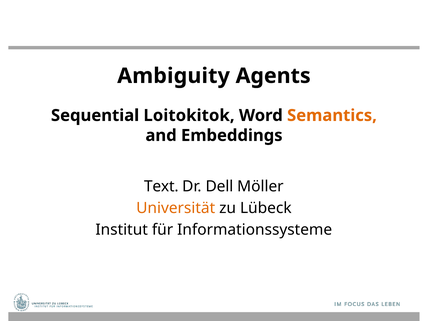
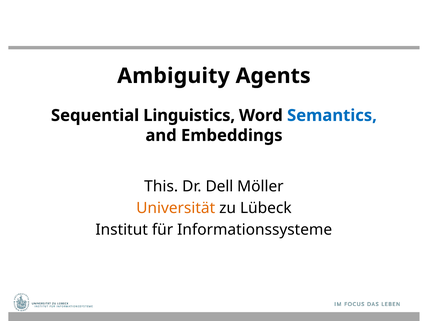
Loitokitok: Loitokitok -> Linguistics
Semantics colour: orange -> blue
Text: Text -> This
